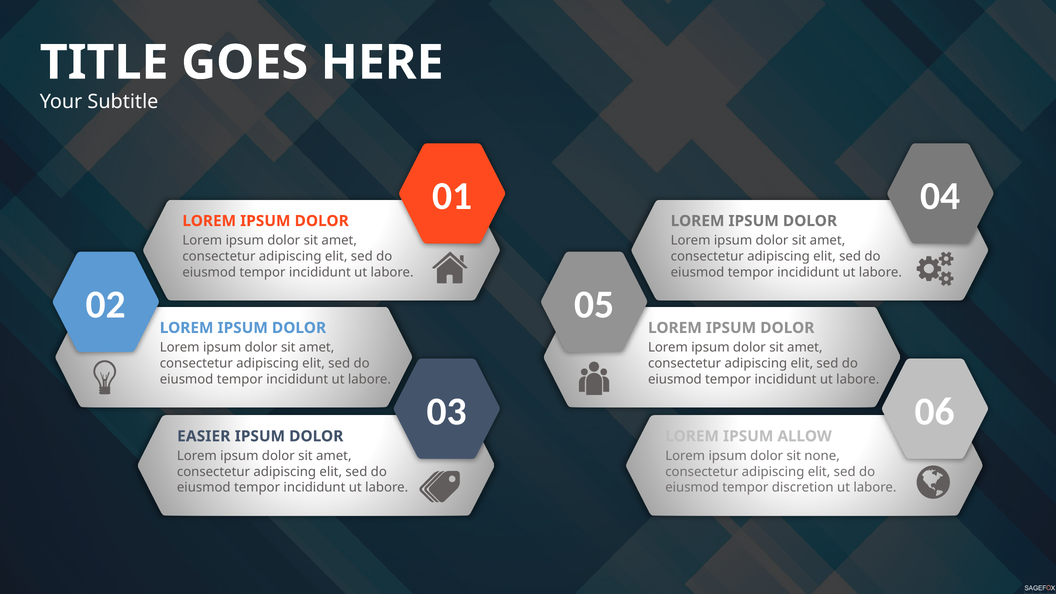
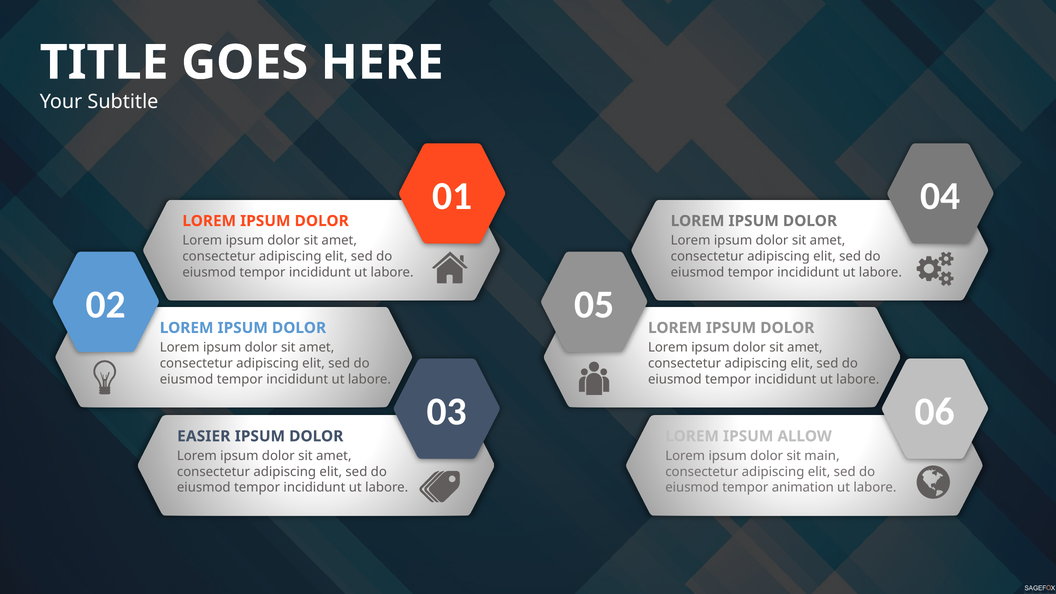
none: none -> main
discretion: discretion -> animation
